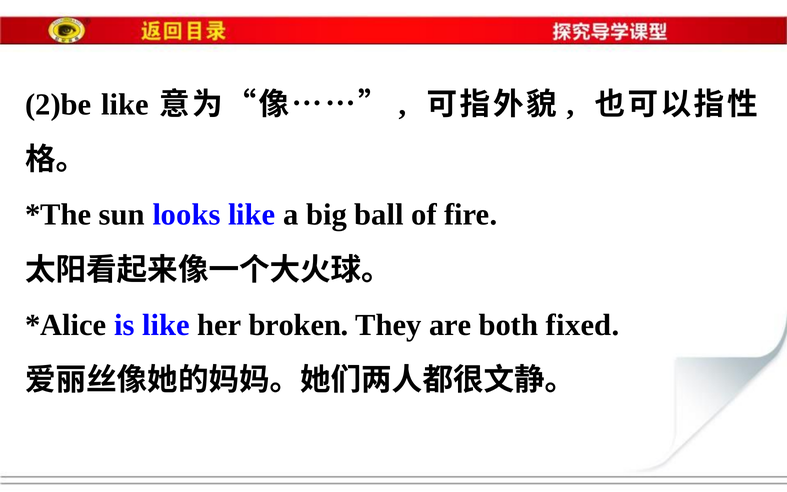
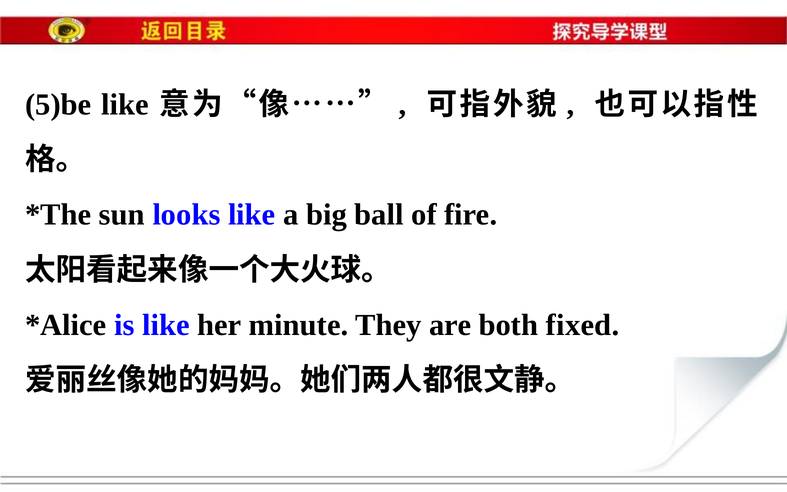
2)be: 2)be -> 5)be
broken: broken -> minute
